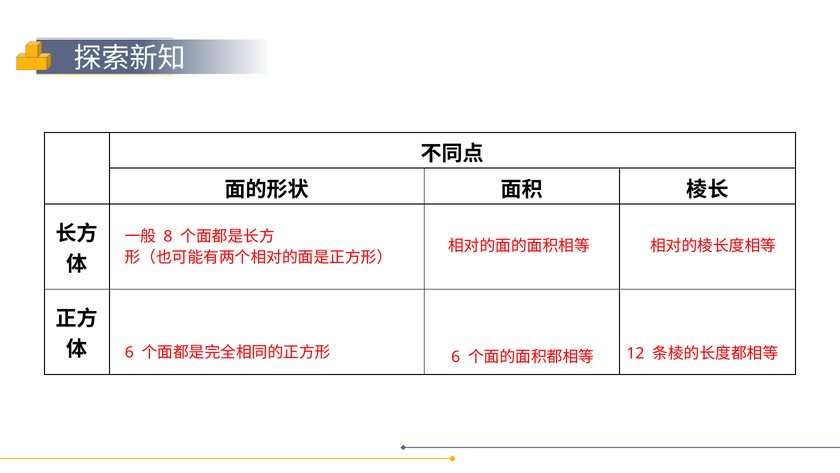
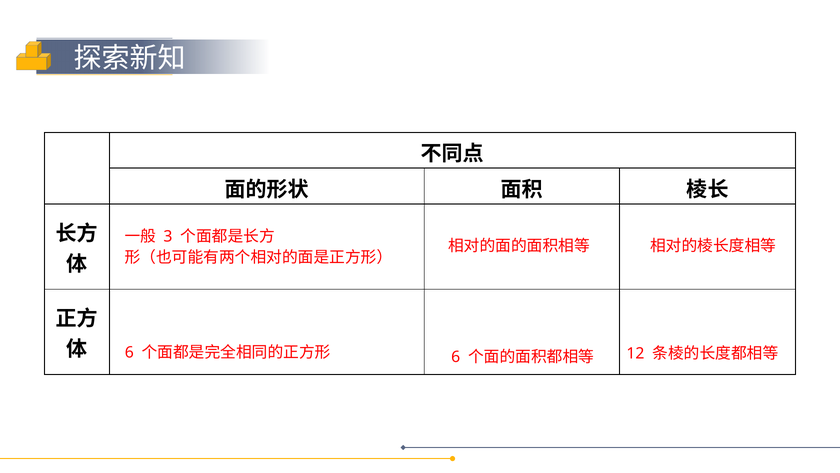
8: 8 -> 3
